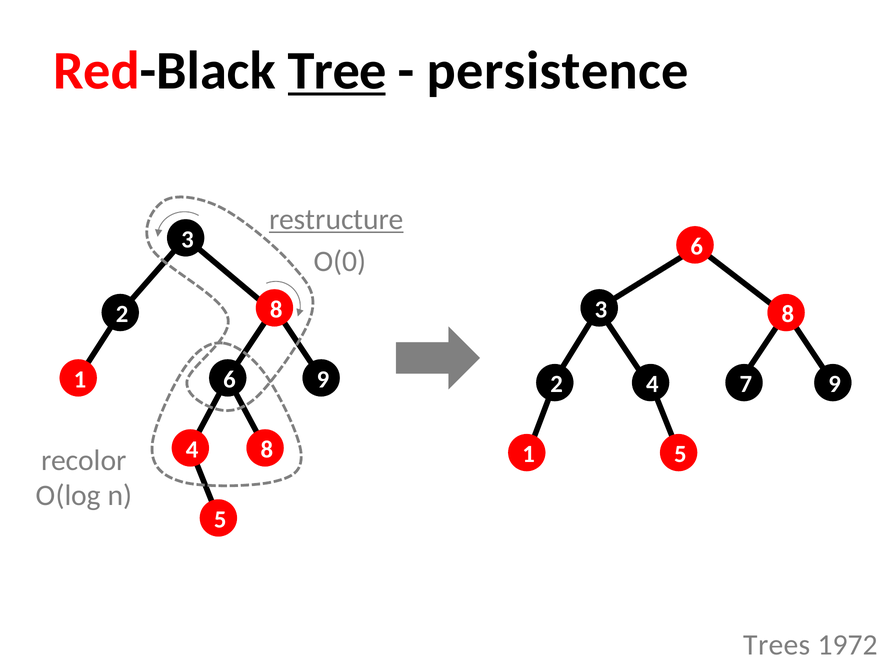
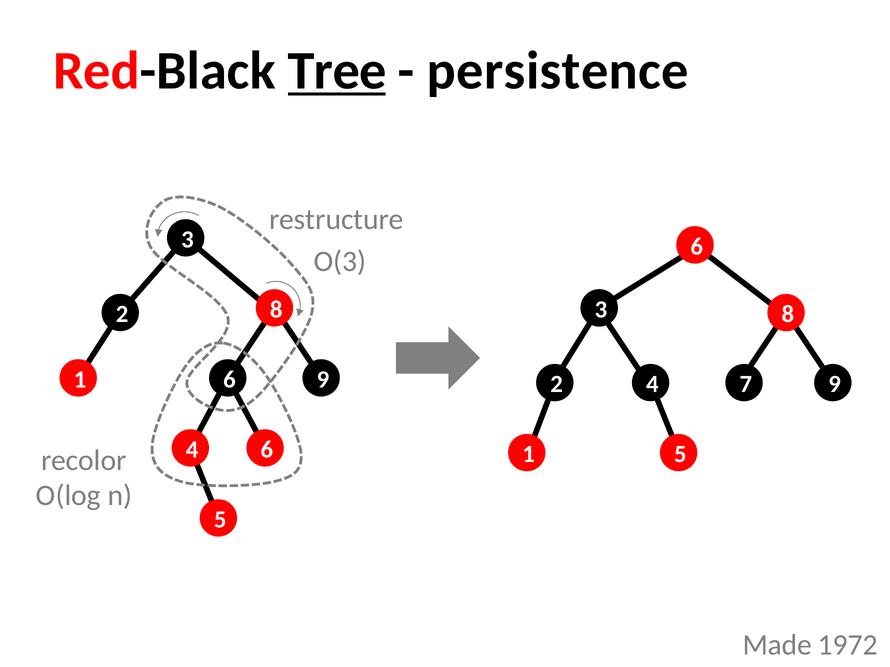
restructure underline: present -> none
O(0: O(0 -> O(3
4 8: 8 -> 6
Trees: Trees -> Made
